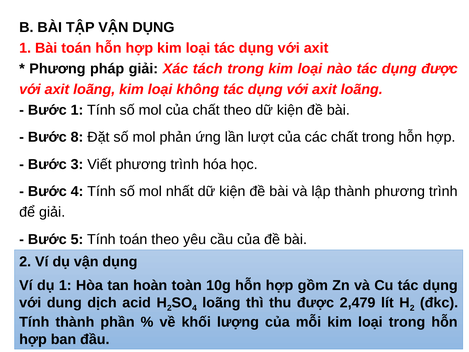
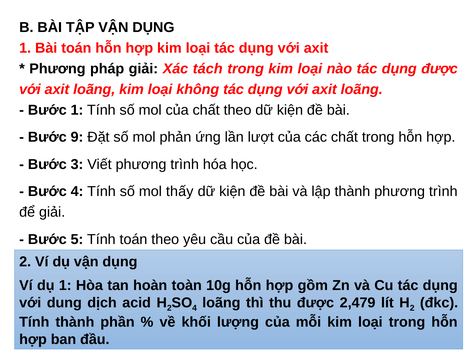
8: 8 -> 9
nhất: nhất -> thấy
